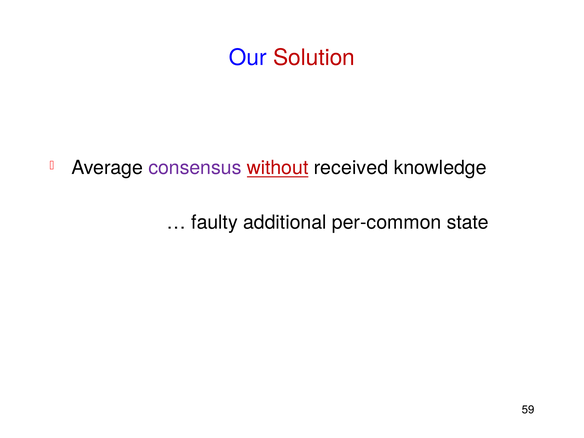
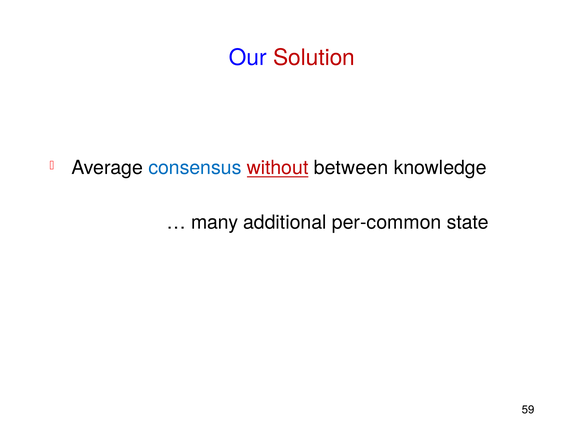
consensus colour: purple -> blue
received: received -> between
faulty: faulty -> many
